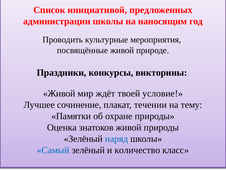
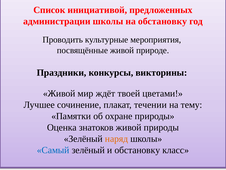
на наносящим: наносящим -> обстановку
условие: условие -> цветами
наряд colour: blue -> orange
и количество: количество -> обстановку
